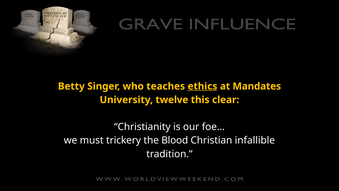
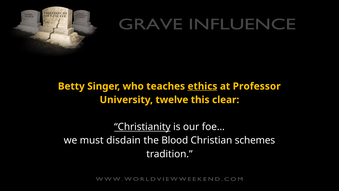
Mandates: Mandates -> Professor
Christianity underline: none -> present
trickery: trickery -> disdain
infallible: infallible -> schemes
